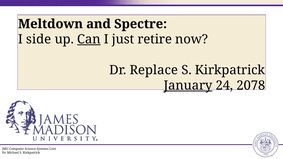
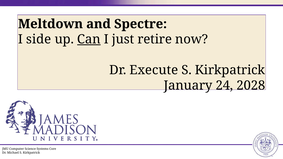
Replace: Replace -> Execute
January underline: present -> none
2078: 2078 -> 2028
